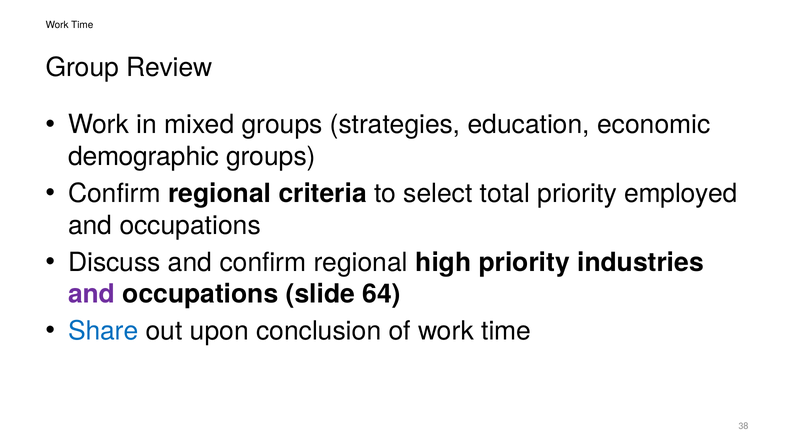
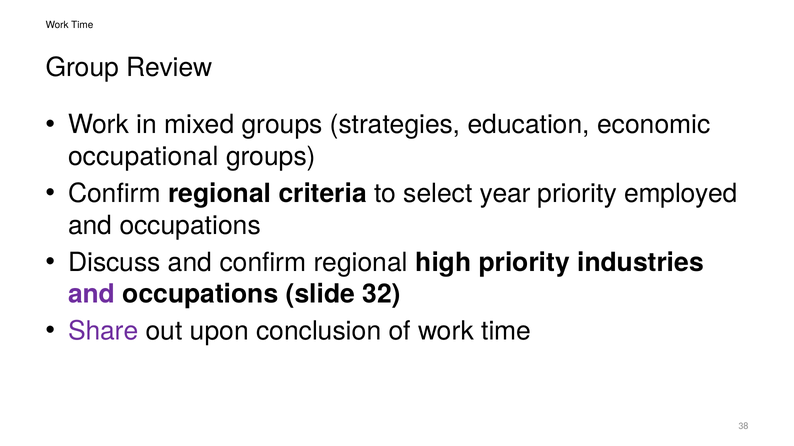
demographic: demographic -> occupational
total: total -> year
64: 64 -> 32
Share colour: blue -> purple
